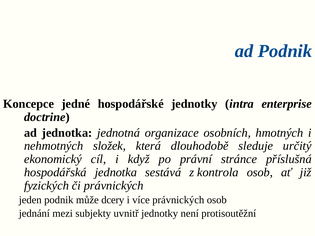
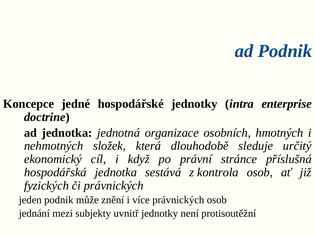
dcery: dcery -> znění
